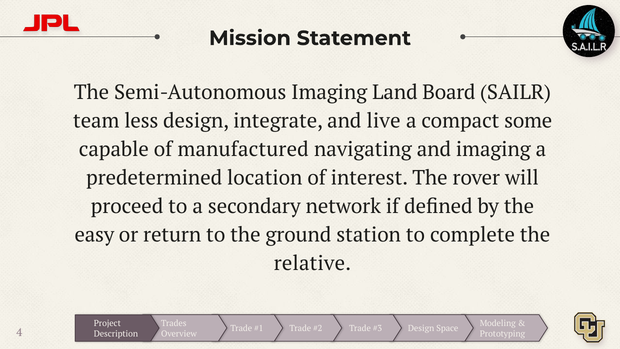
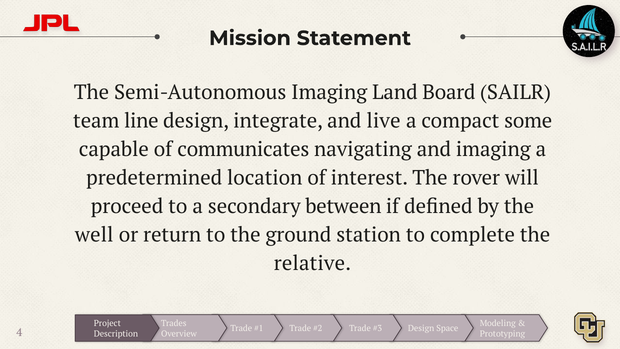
less: less -> line
manufactured: manufactured -> communicates
network: network -> between
easy: easy -> well
